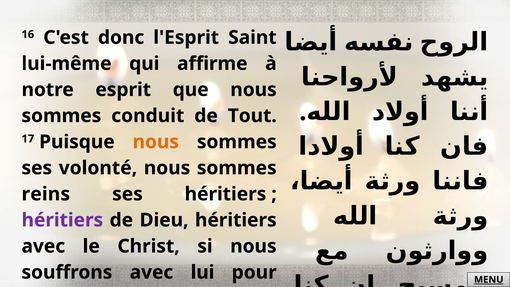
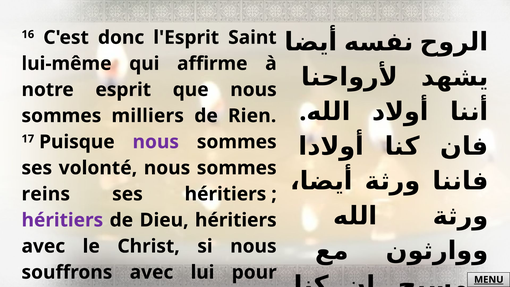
conduit: conduit -> milliers
Tout: Tout -> Rien
nous at (156, 142) colour: orange -> purple
